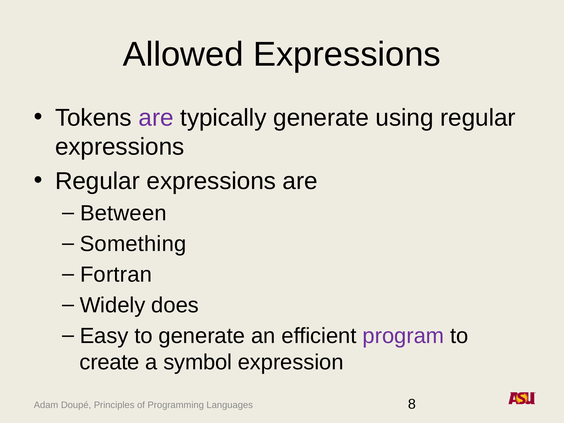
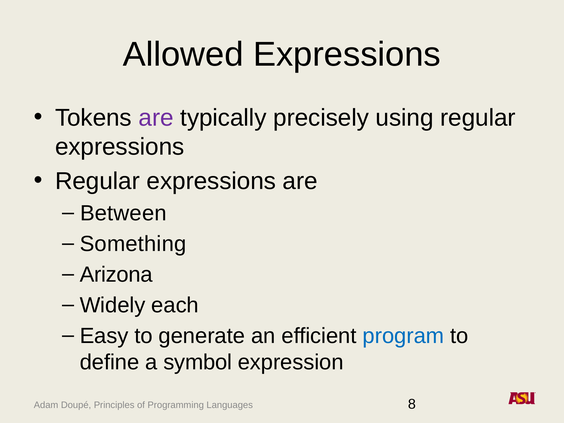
typically generate: generate -> precisely
Fortran: Fortran -> Arizona
does: does -> each
program colour: purple -> blue
create: create -> define
